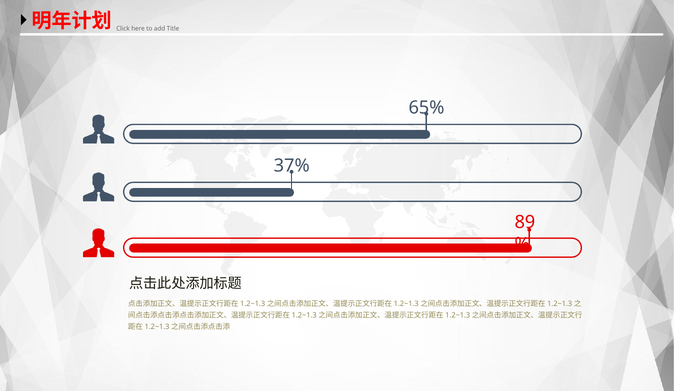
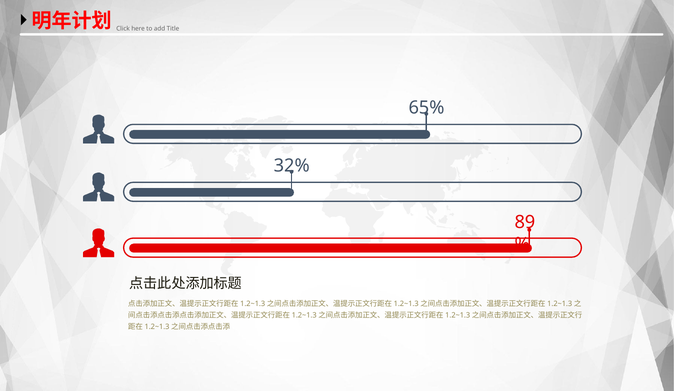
37%: 37% -> 32%
